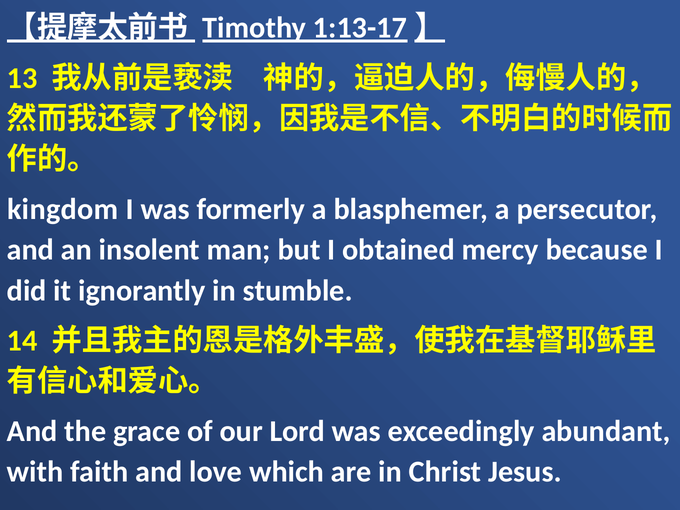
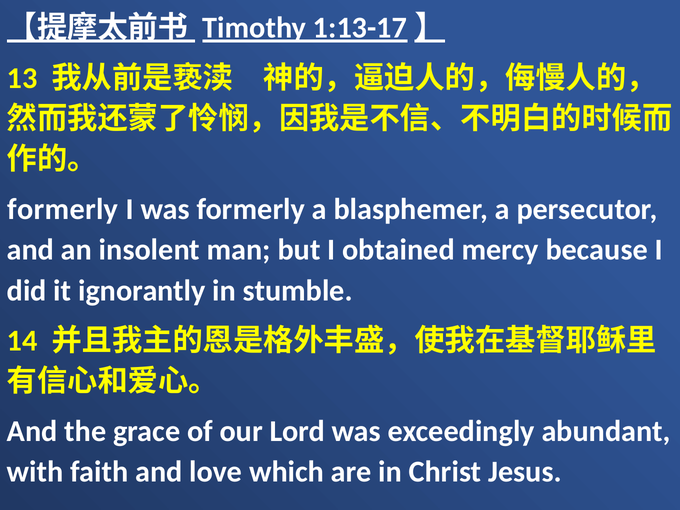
kingdom at (63, 209): kingdom -> formerly
